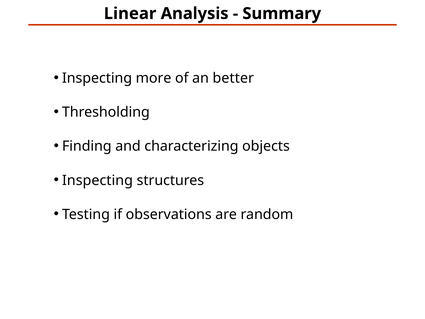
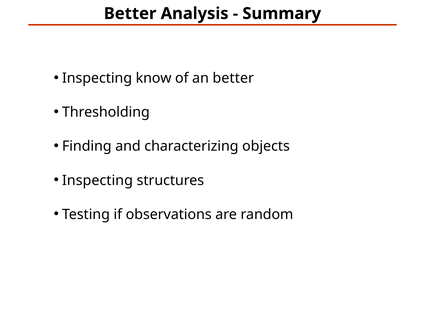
Linear at (130, 14): Linear -> Better
more: more -> know
